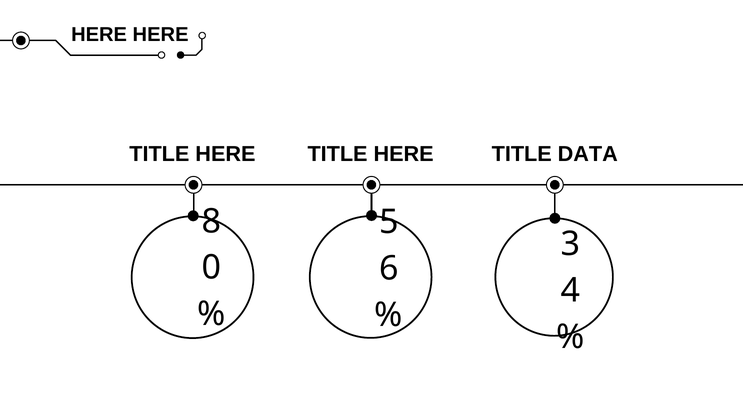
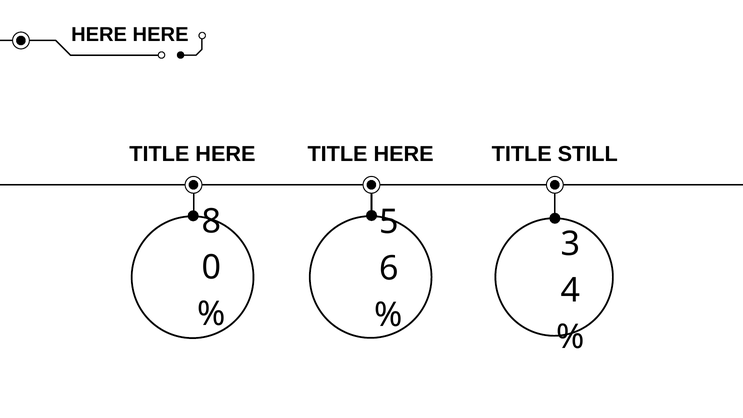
DATA: DATA -> STILL
